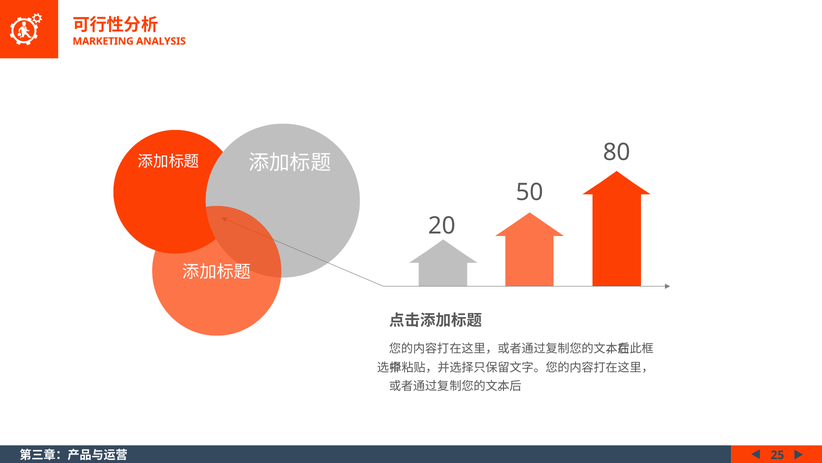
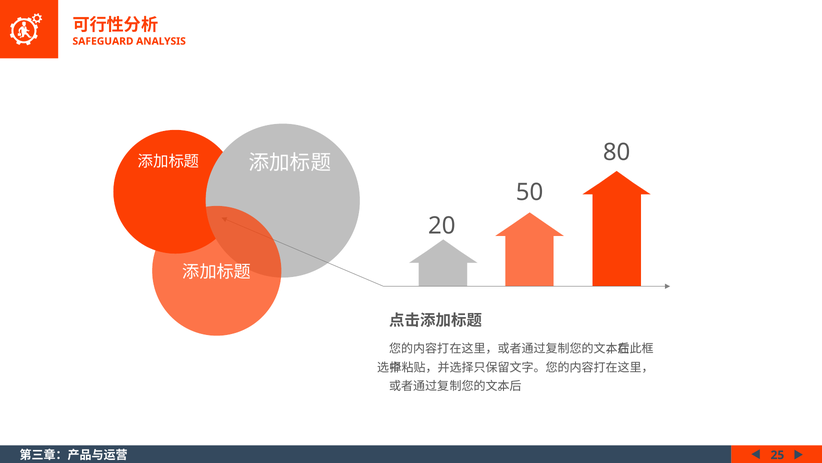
MARKETING: MARKETING -> SAFEGUARD
